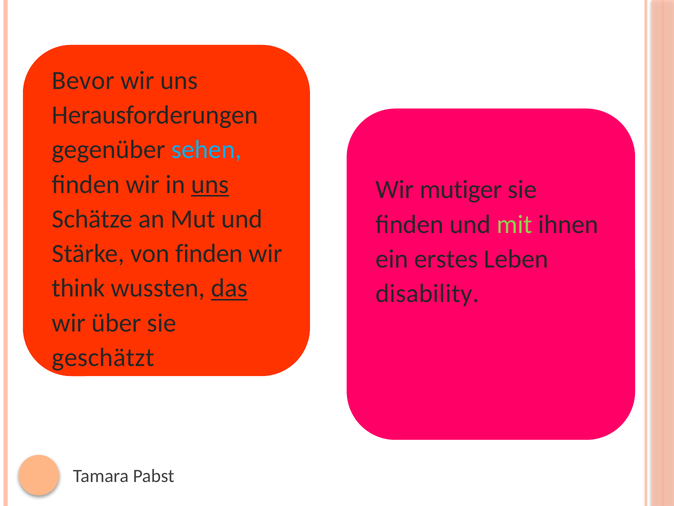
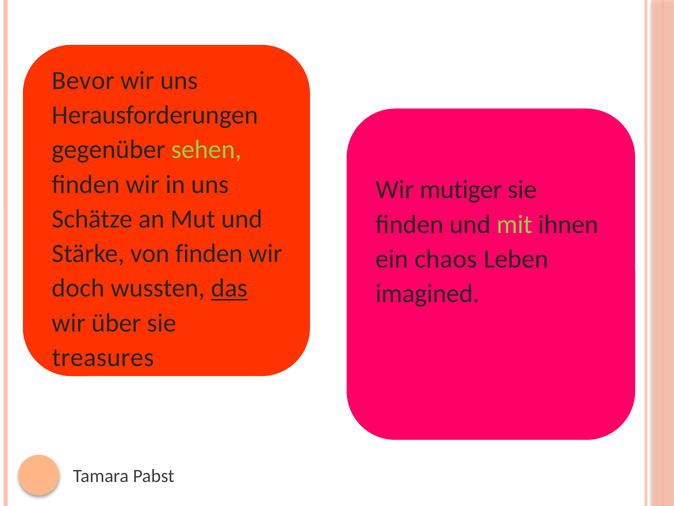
sehen colour: light blue -> light green
uns at (210, 184) underline: present -> none
erstes: erstes -> chaos
think: think -> doch
disability: disability -> imagined
geschätzt: geschätzt -> treasures
